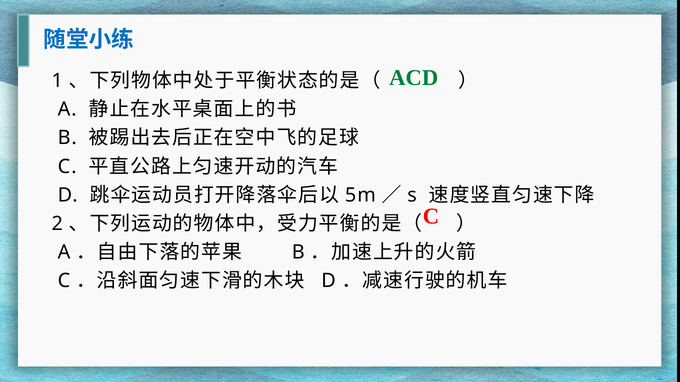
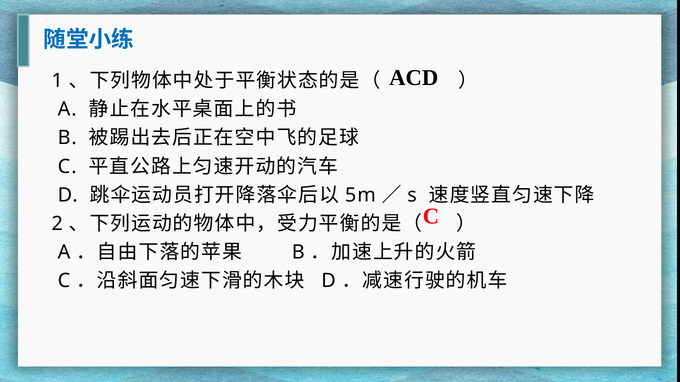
ACD colour: green -> black
